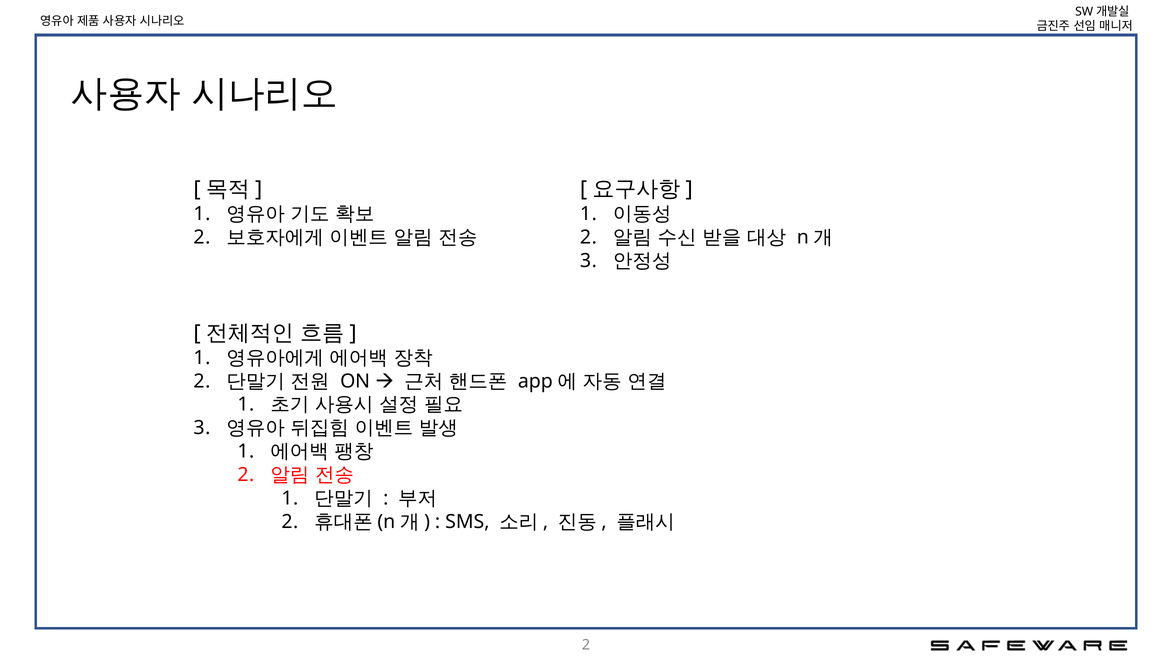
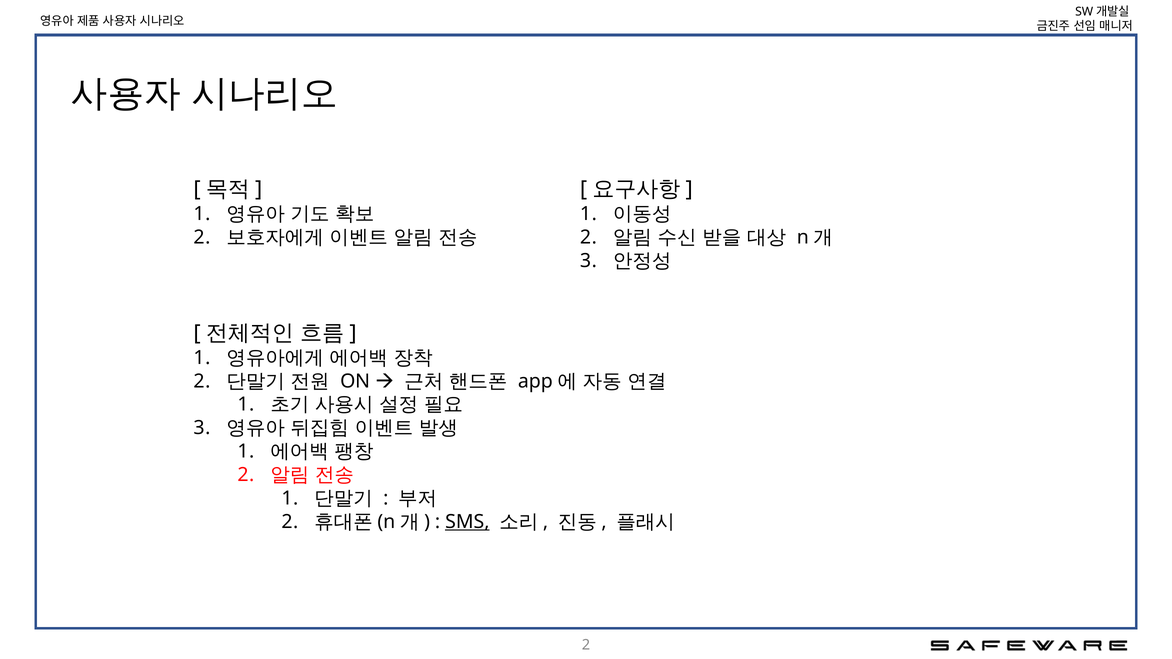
SMS underline: none -> present
